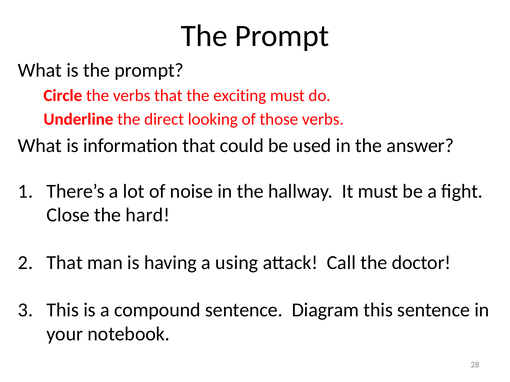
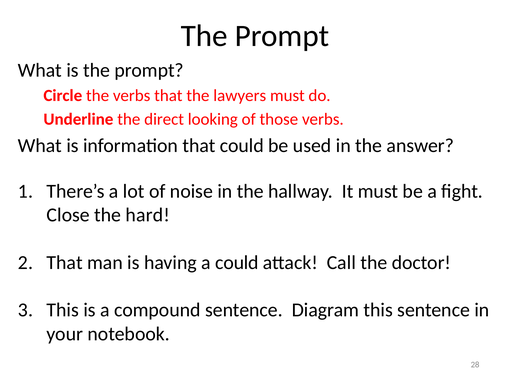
exciting: exciting -> lawyers
a using: using -> could
